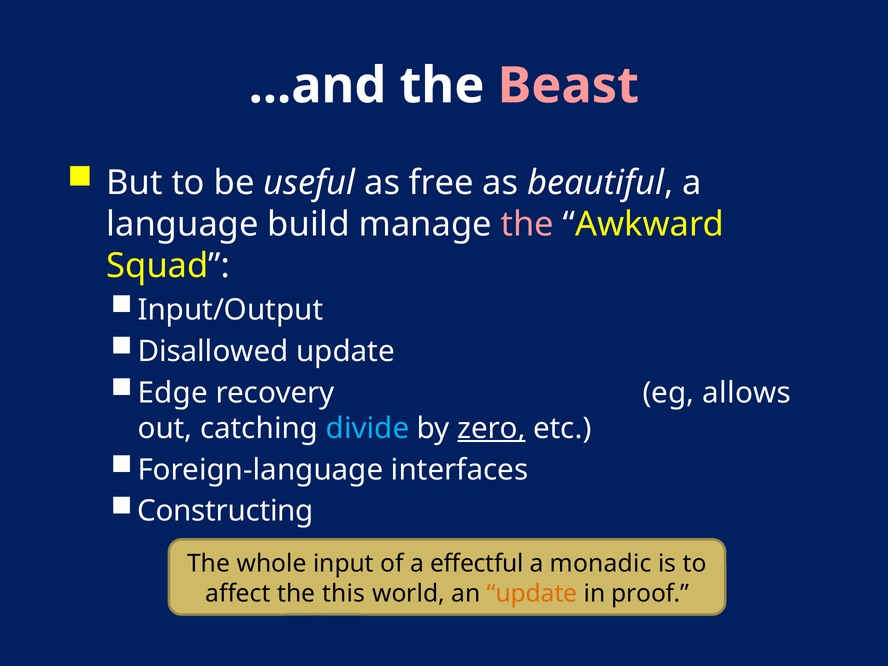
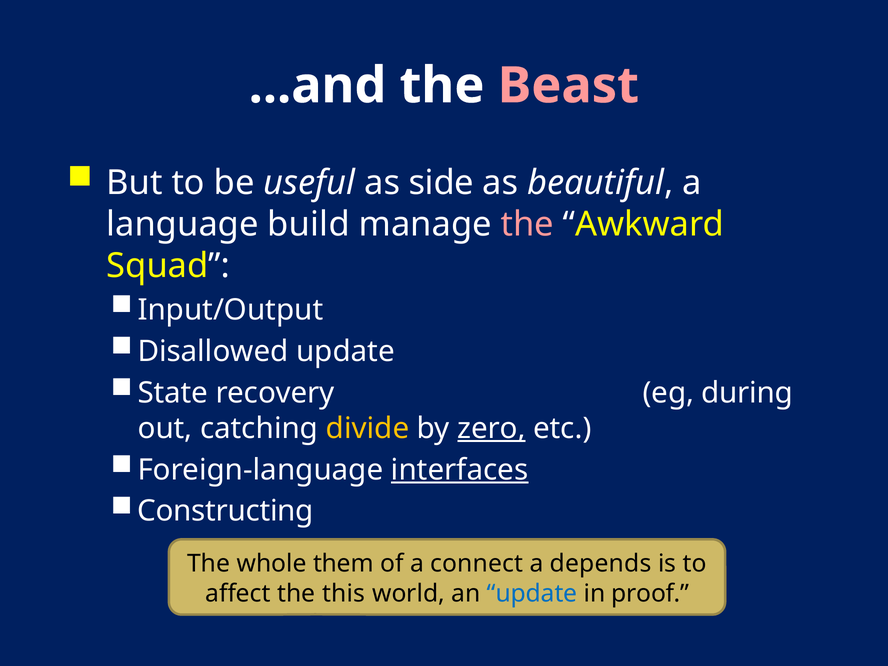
free: free -> side
Edge: Edge -> State
allows: allows -> during
divide colour: light blue -> yellow
interfaces underline: none -> present
input: input -> them
effectful: effectful -> connect
monadic: monadic -> depends
update at (532, 593) colour: orange -> blue
